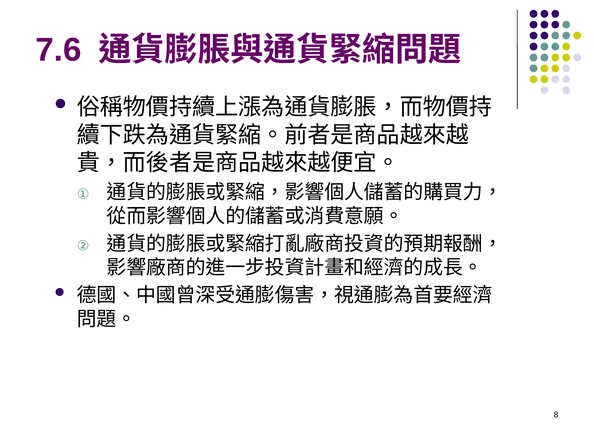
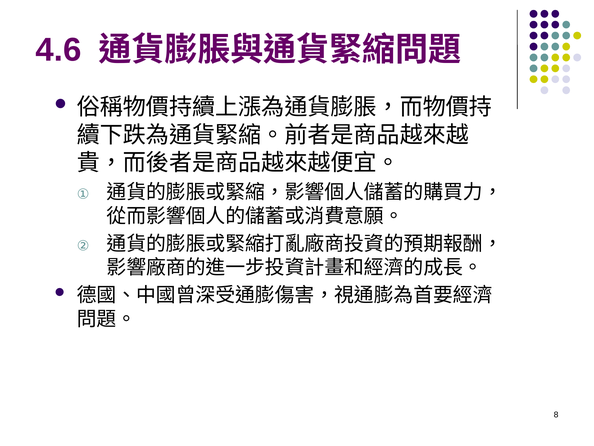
7.6: 7.6 -> 4.6
